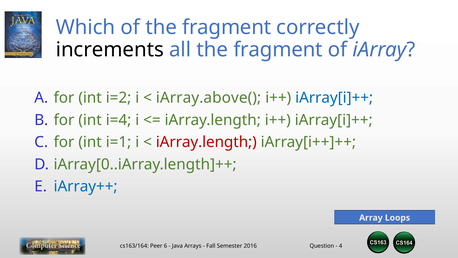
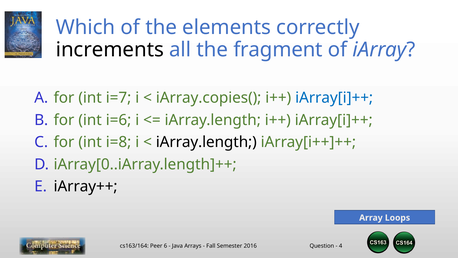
of the fragment: fragment -> elements
i=2: i=2 -> i=7
iArray.above(: iArray.above( -> iArray.copies(
i=4: i=4 -> i=6
i=1: i=1 -> i=8
iArray.length at (206, 142) colour: red -> black
iArray++ colour: blue -> black
